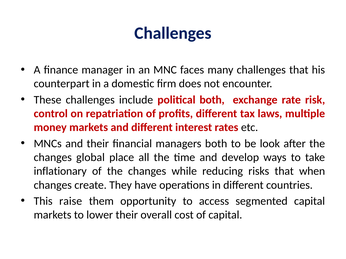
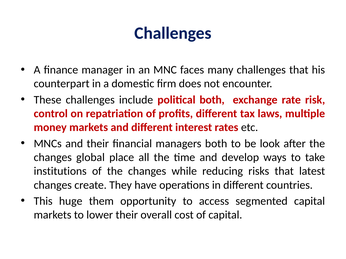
inflationary: inflationary -> institutions
when: when -> latest
raise: raise -> huge
